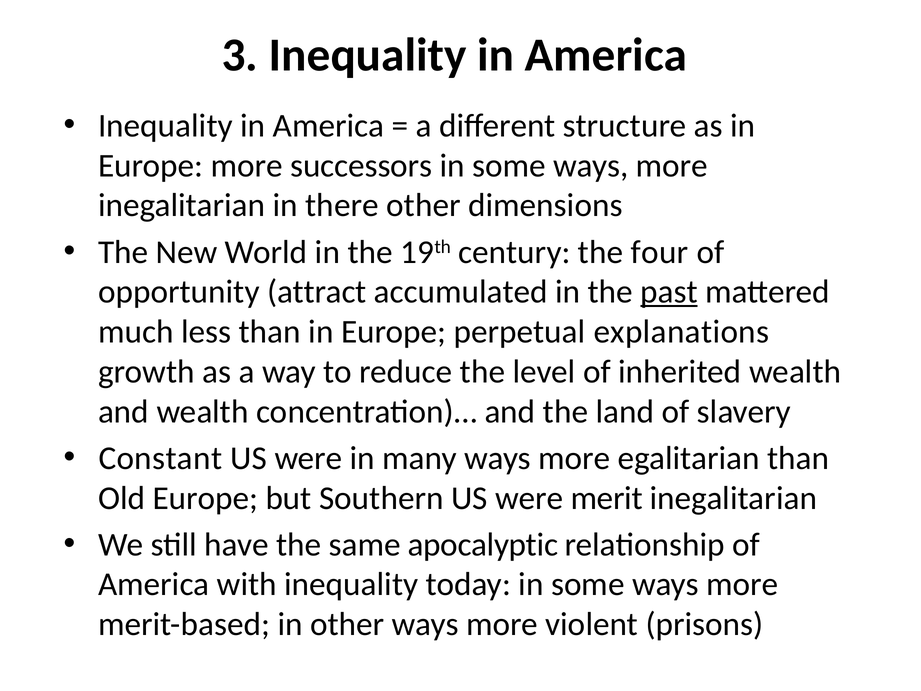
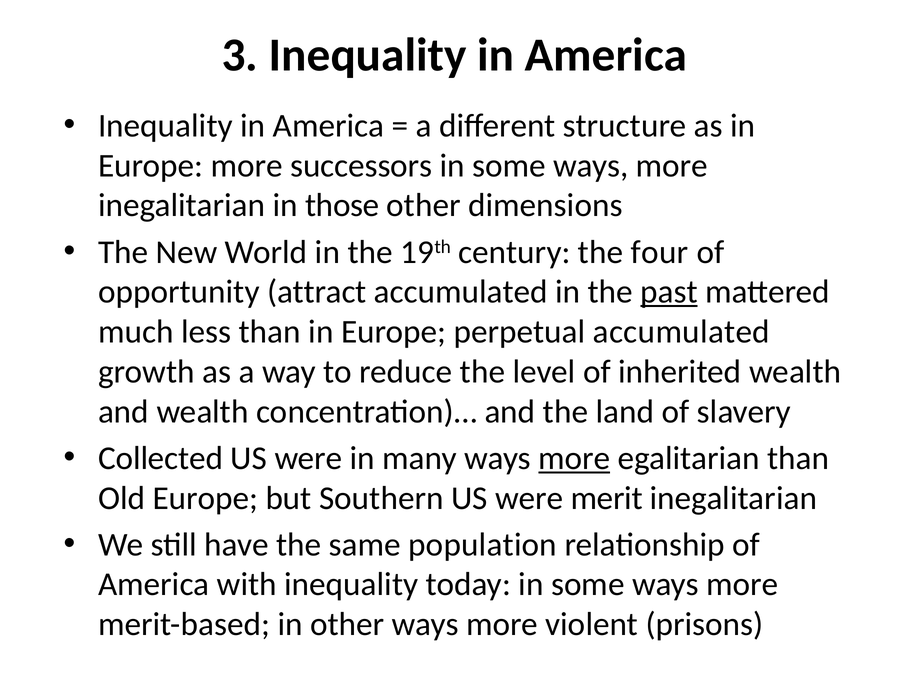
there: there -> those
perpetual explanations: explanations -> accumulated
Constant: Constant -> Collected
more at (574, 458) underline: none -> present
apocalyptic: apocalyptic -> population
